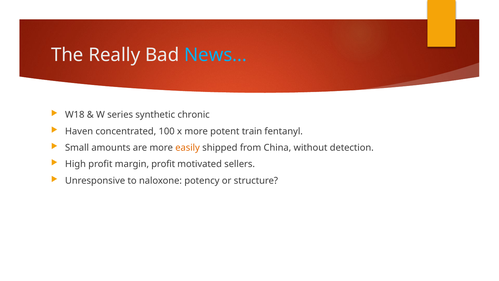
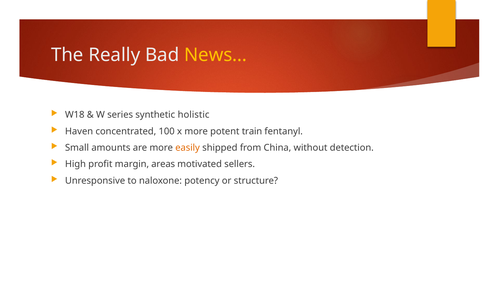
News… colour: light blue -> yellow
chronic: chronic -> holistic
margin profit: profit -> areas
